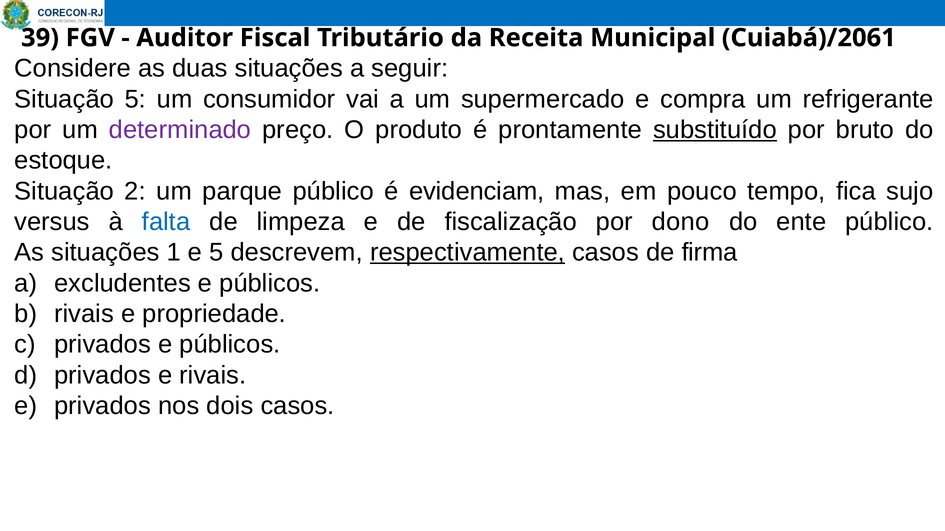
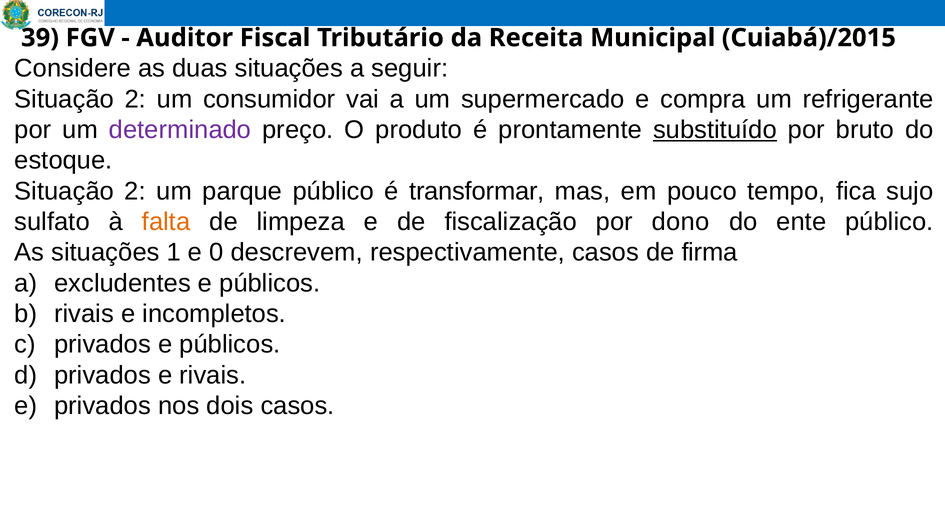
Cuiabá)/2061: Cuiabá)/2061 -> Cuiabá)/2015
5 at (135, 99): 5 -> 2
evidenciam: evidenciam -> transformar
versus: versus -> sulfato
falta colour: blue -> orange
e 5: 5 -> 0
respectivamente underline: present -> none
propriedade: propriedade -> incompletos
